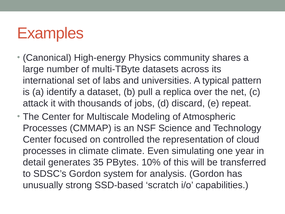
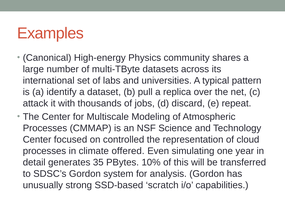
climate climate: climate -> offered
